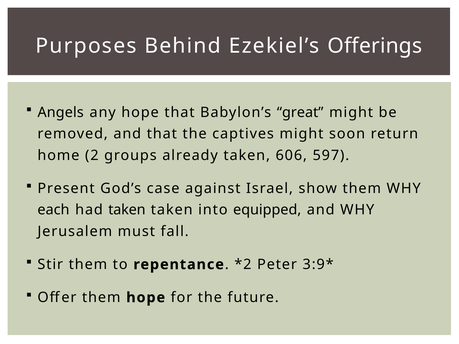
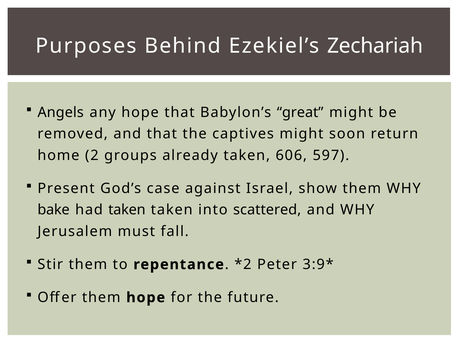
Offerings: Offerings -> Zechariah
each: each -> bake
equipped: equipped -> scattered
